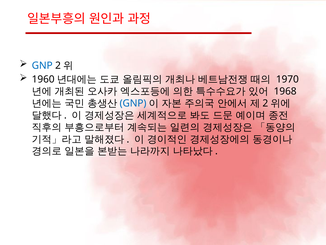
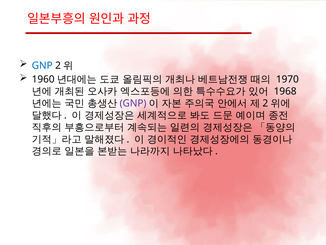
GNP at (133, 103) colour: blue -> purple
